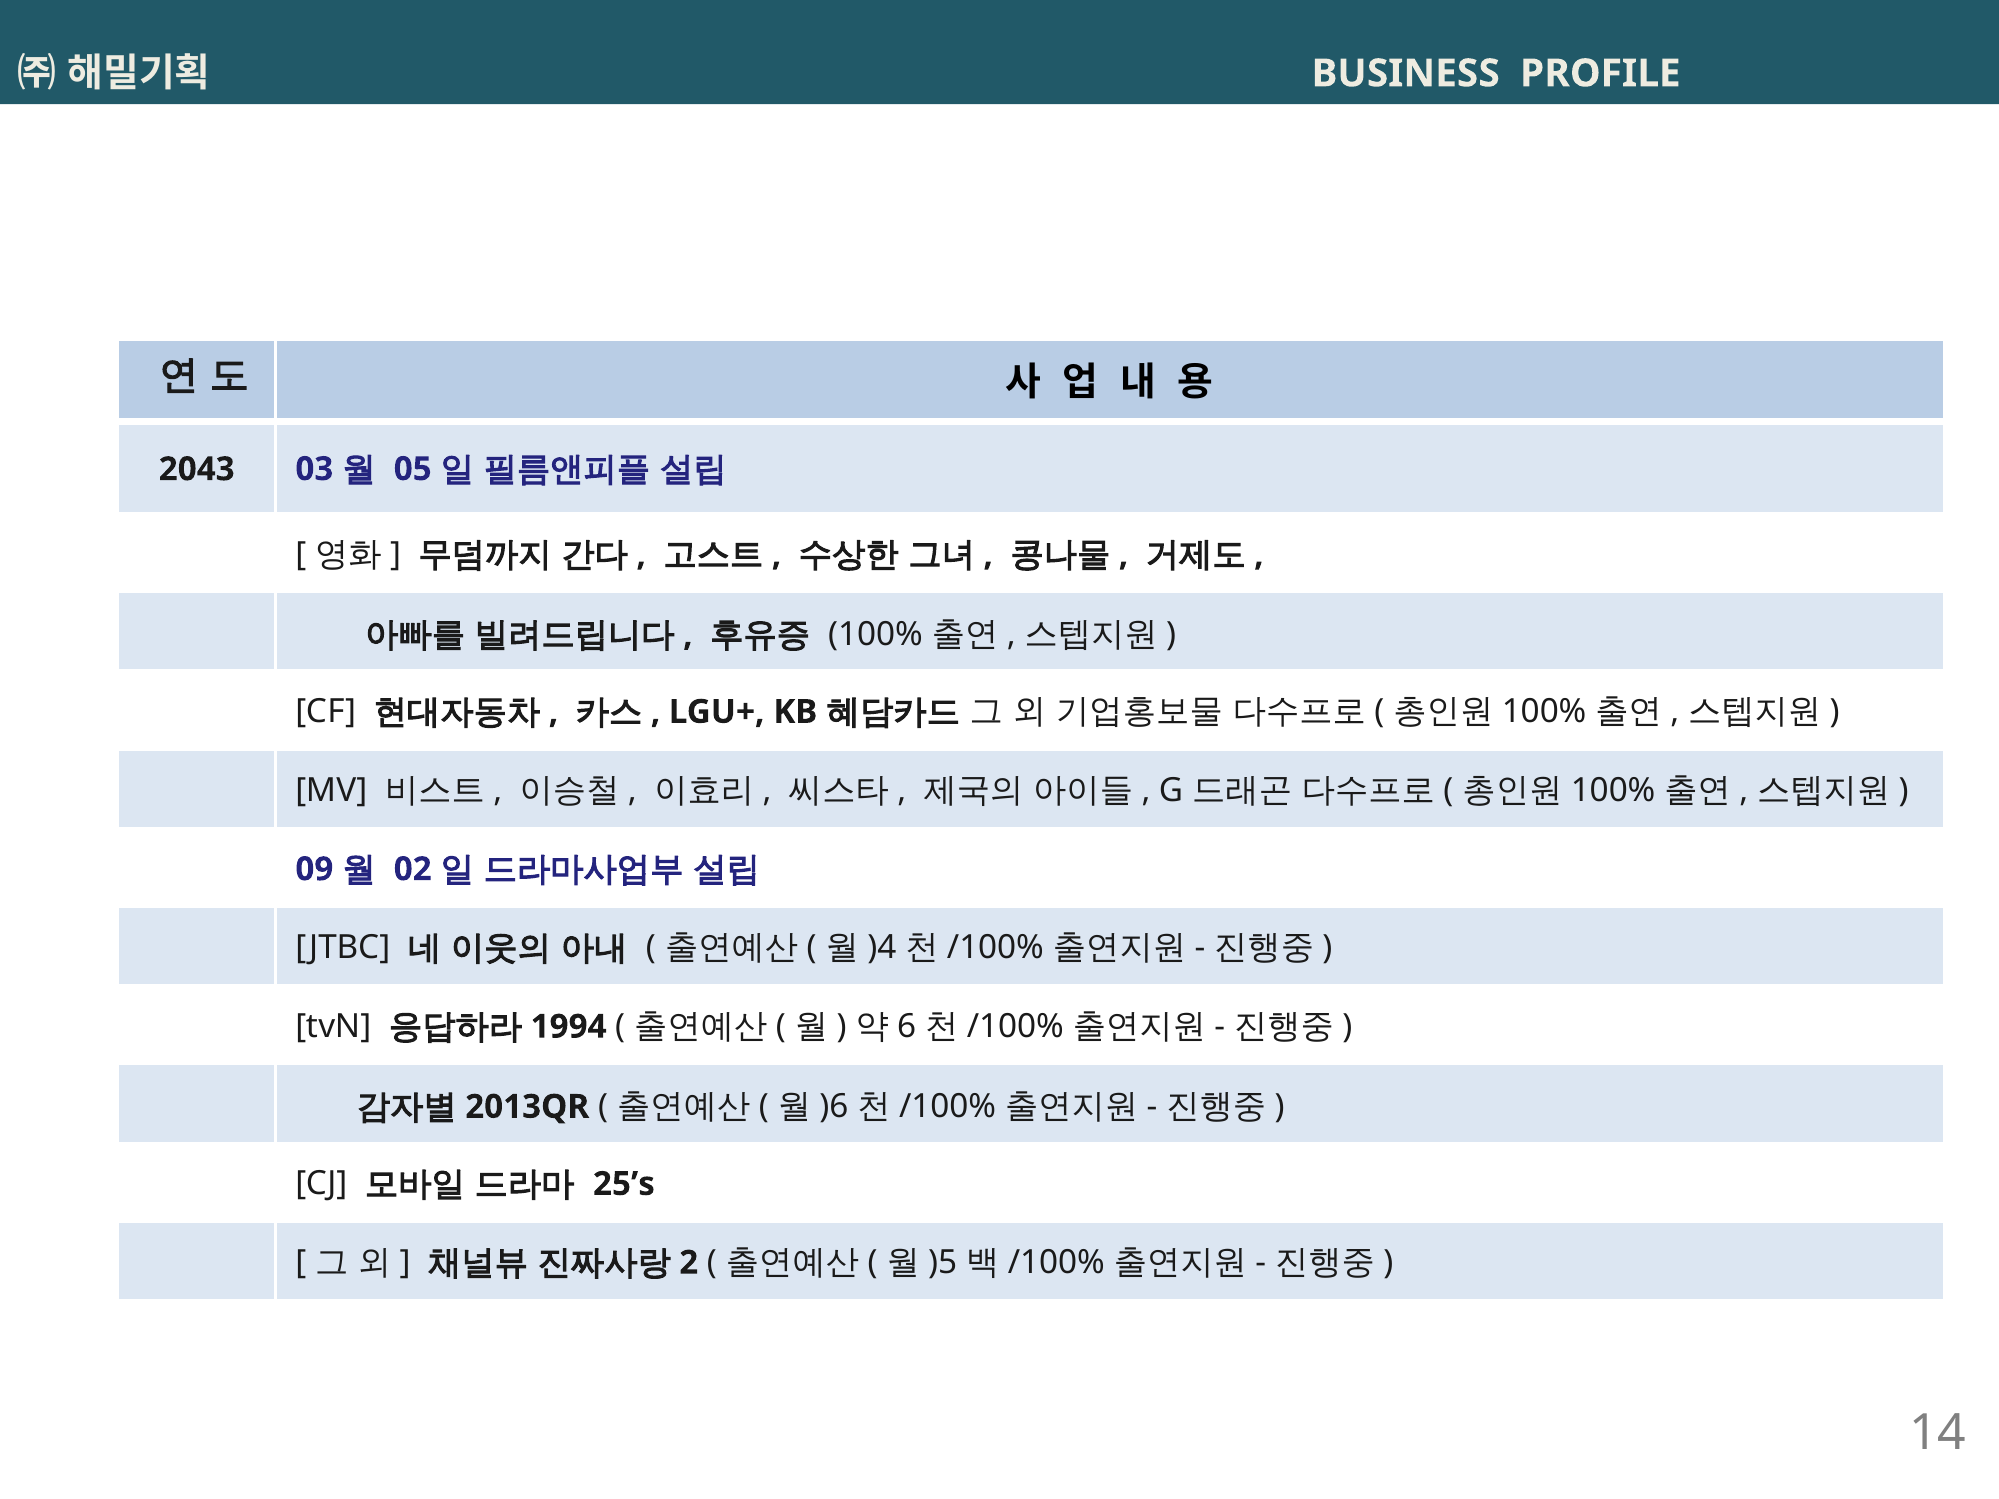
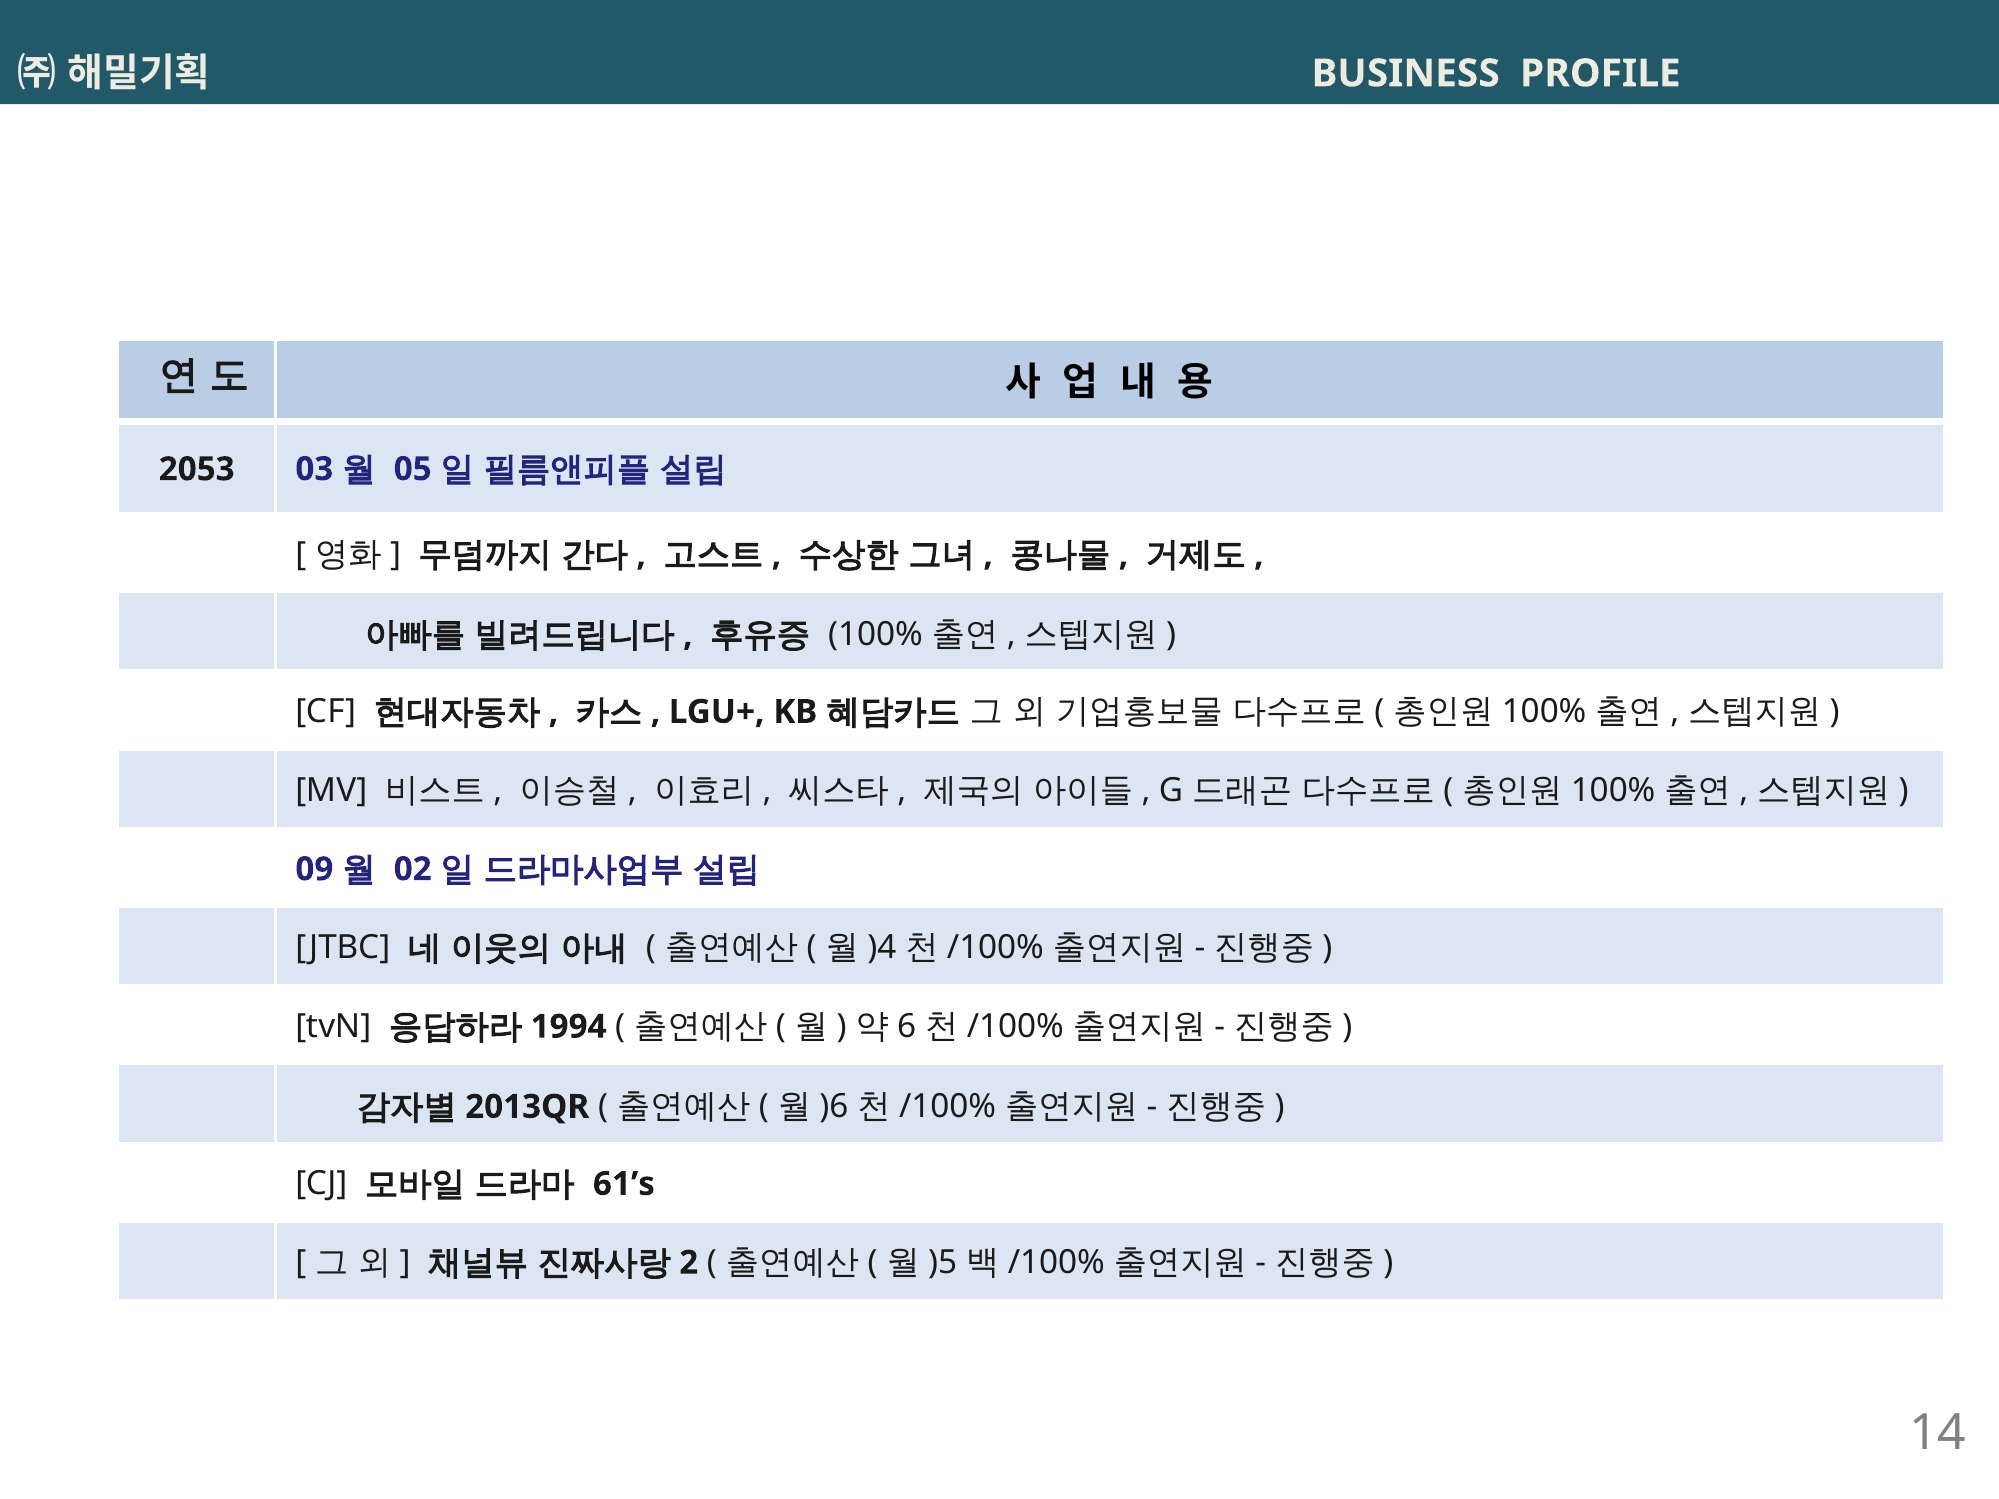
2043: 2043 -> 2053
25’s: 25’s -> 61’s
